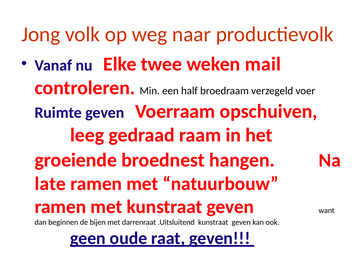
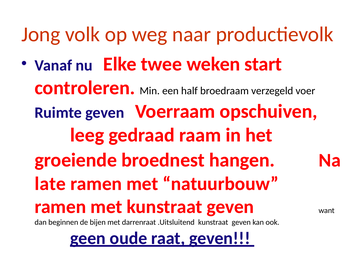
mail: mail -> start
